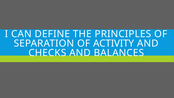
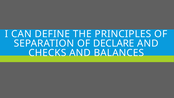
ACTIVITY: ACTIVITY -> DECLARE
